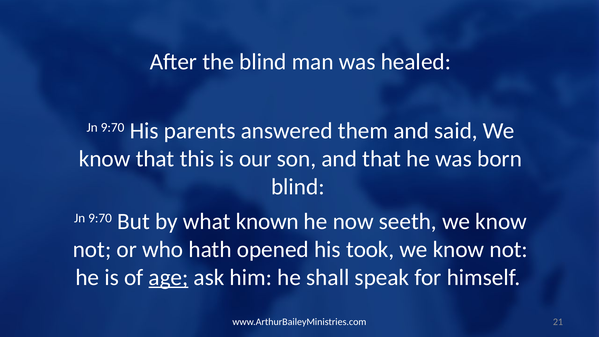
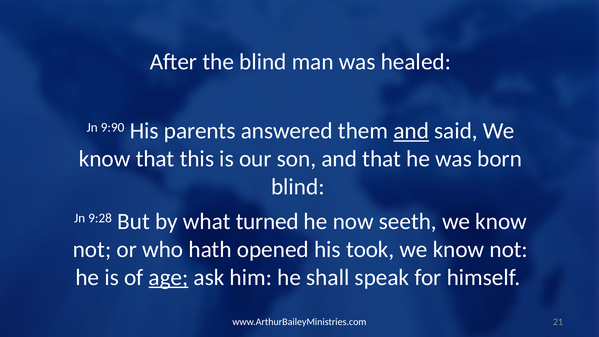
9:70 at (113, 127): 9:70 -> 9:90
and at (411, 131) underline: none -> present
9:70 at (100, 218): 9:70 -> 9:28
known: known -> turned
